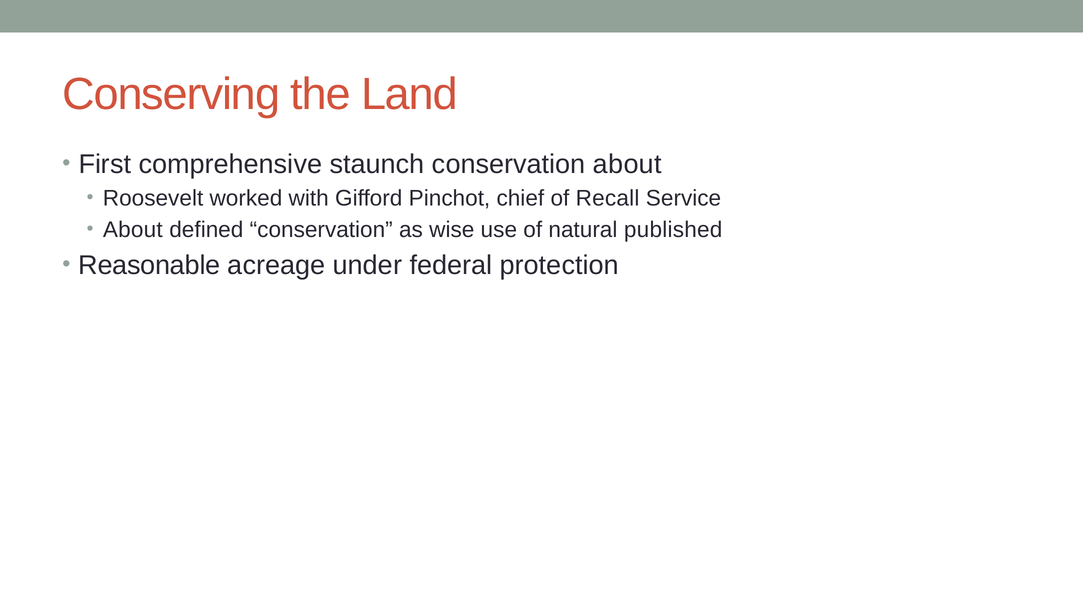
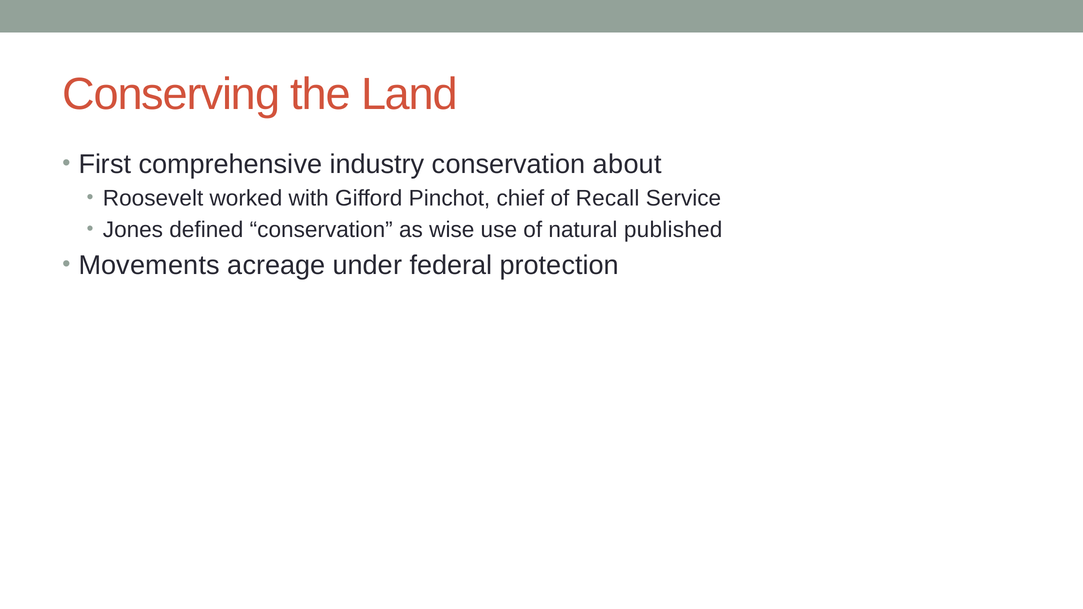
staunch: staunch -> industry
About at (133, 230): About -> Jones
Reasonable: Reasonable -> Movements
